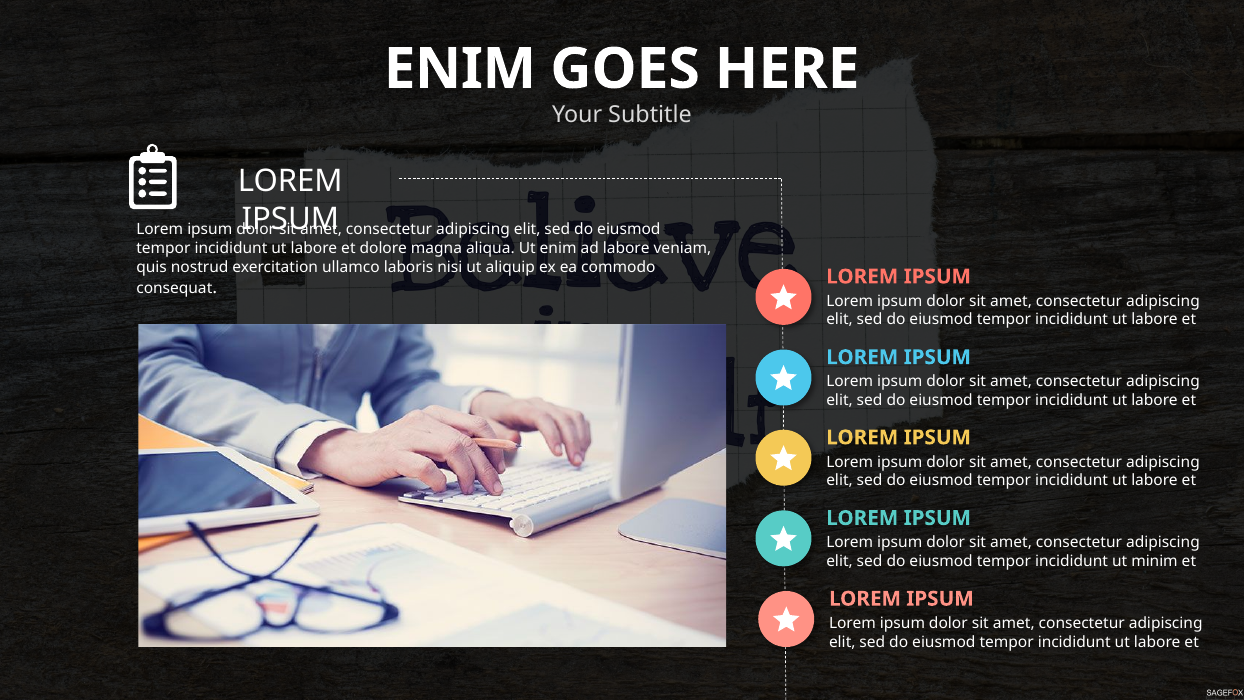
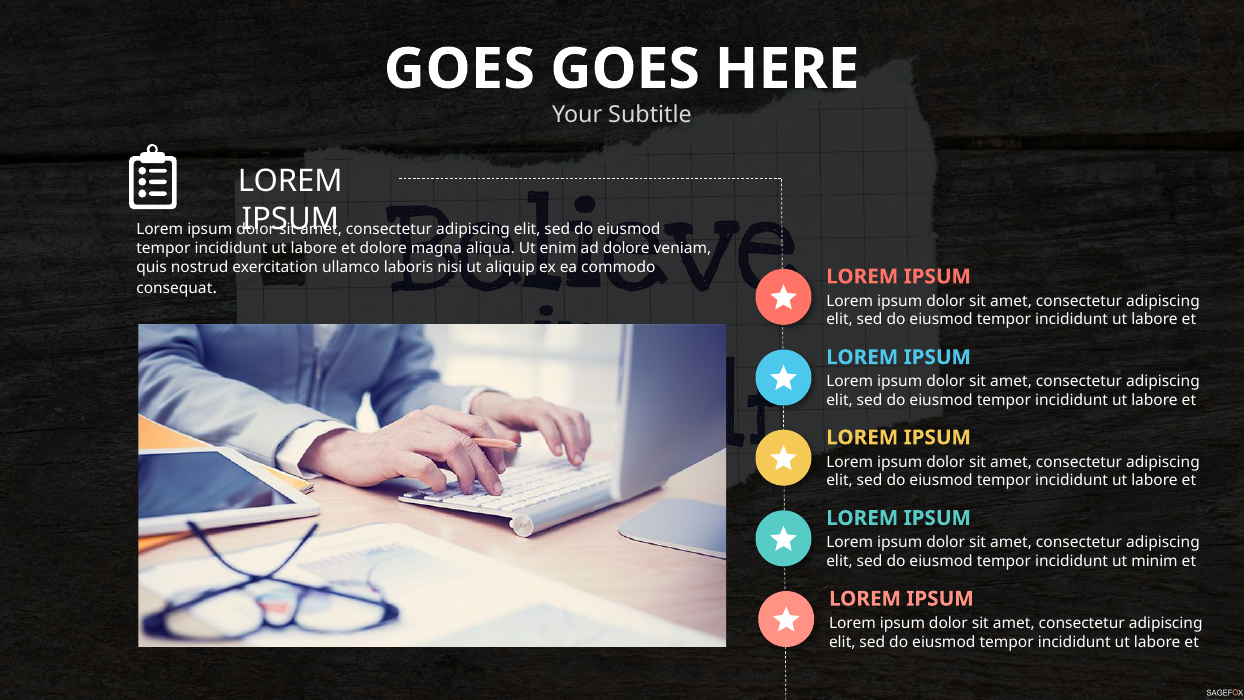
ENIM at (460, 69): ENIM -> GOES
ad labore: labore -> dolore
